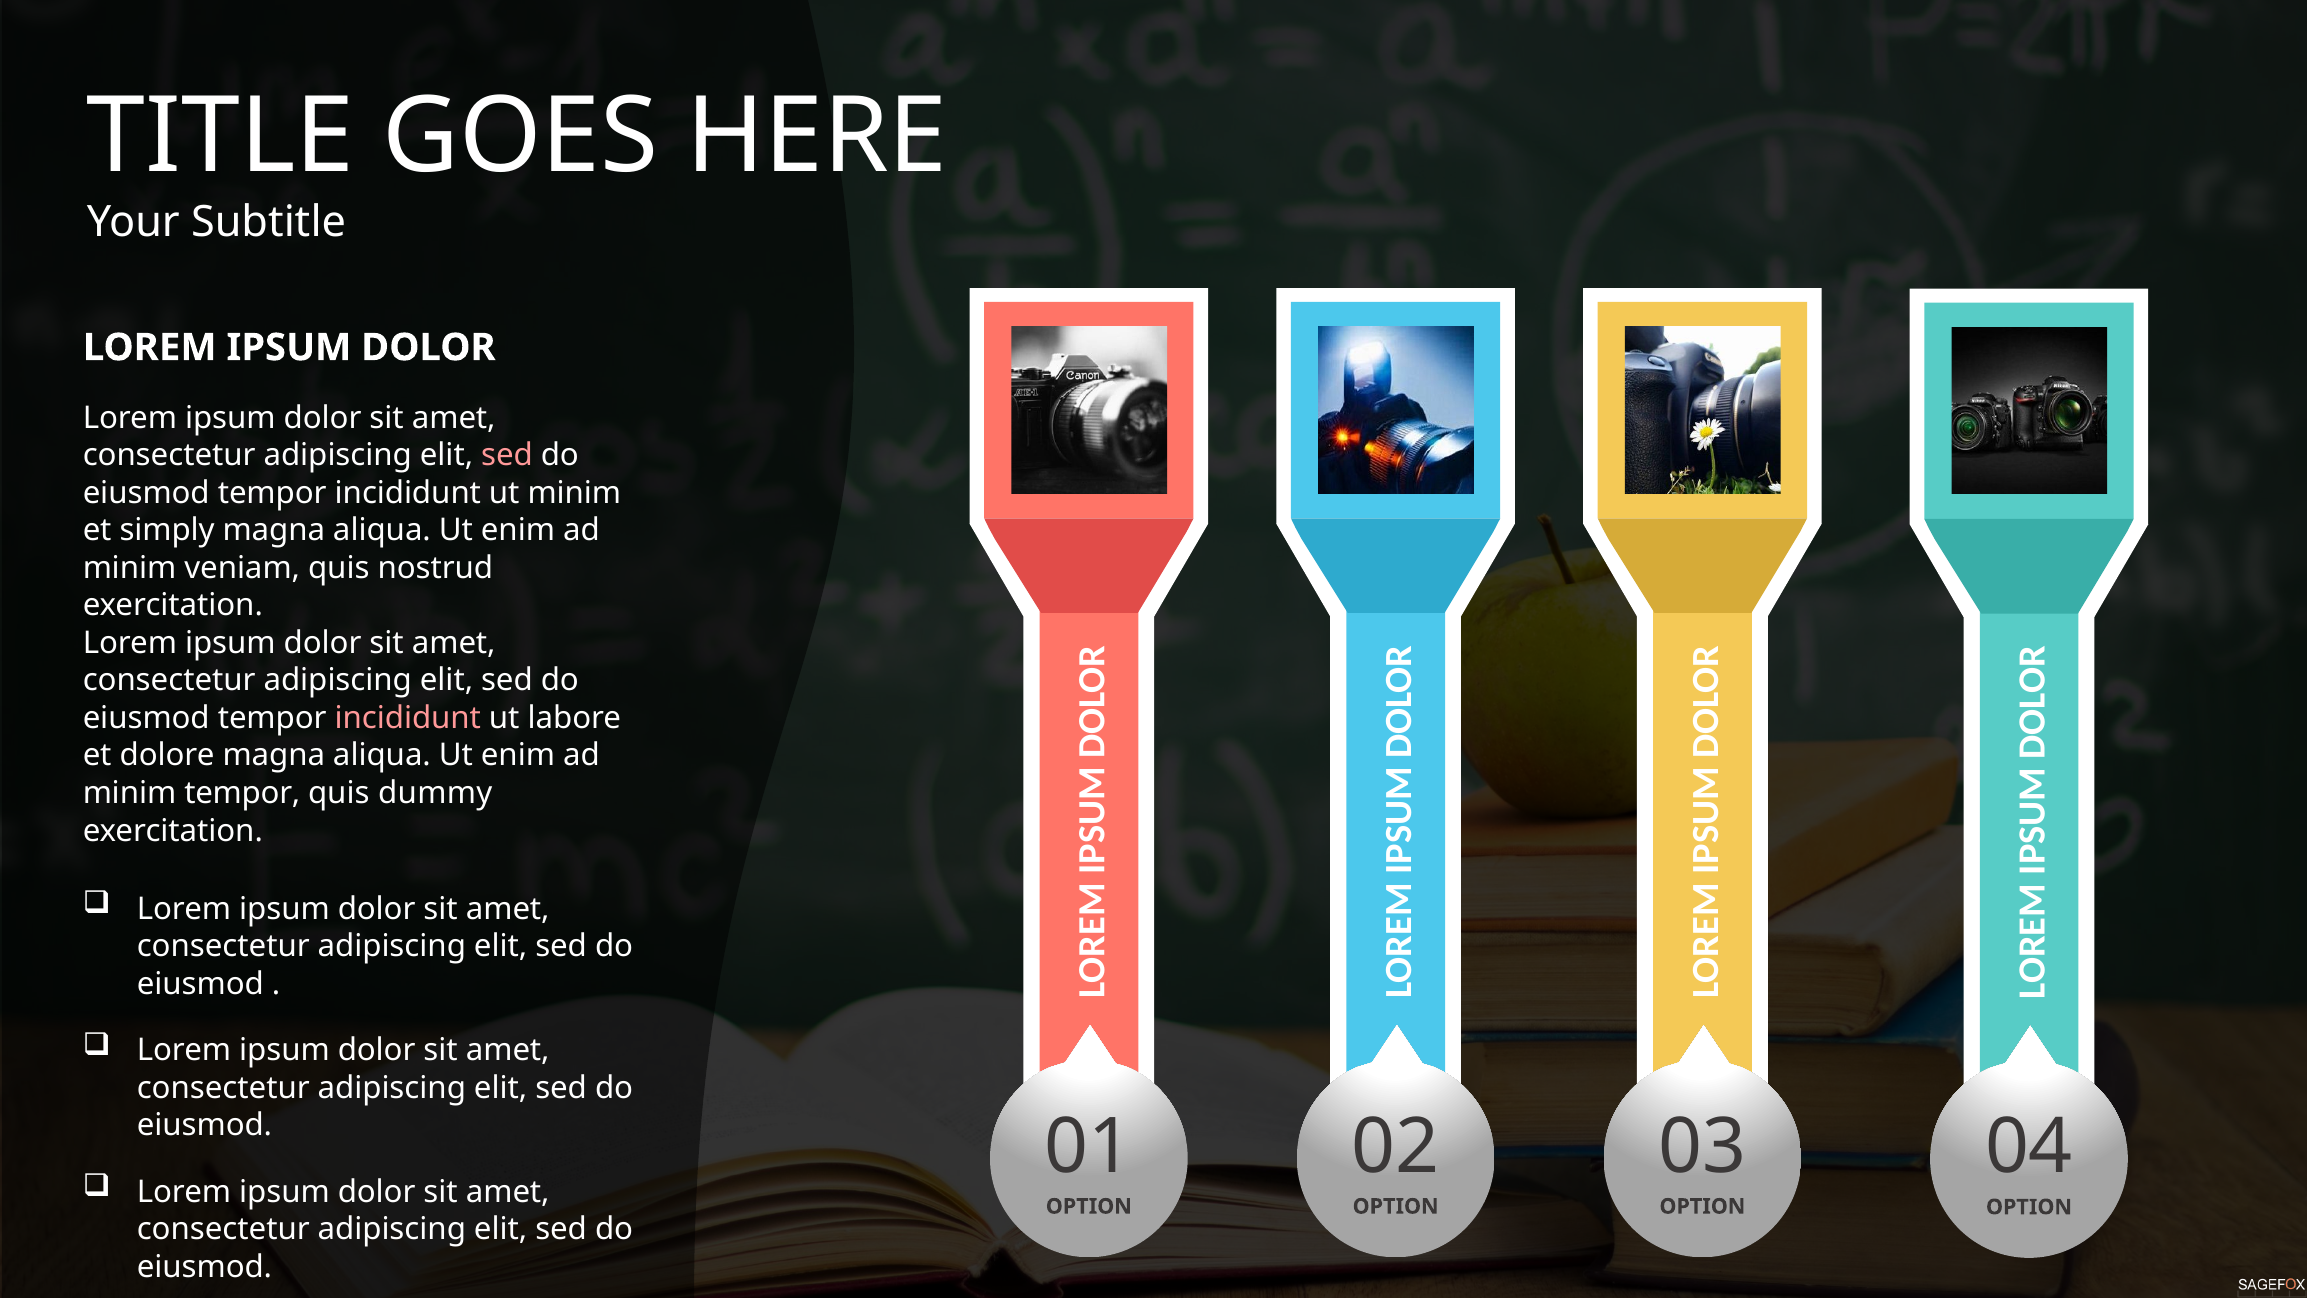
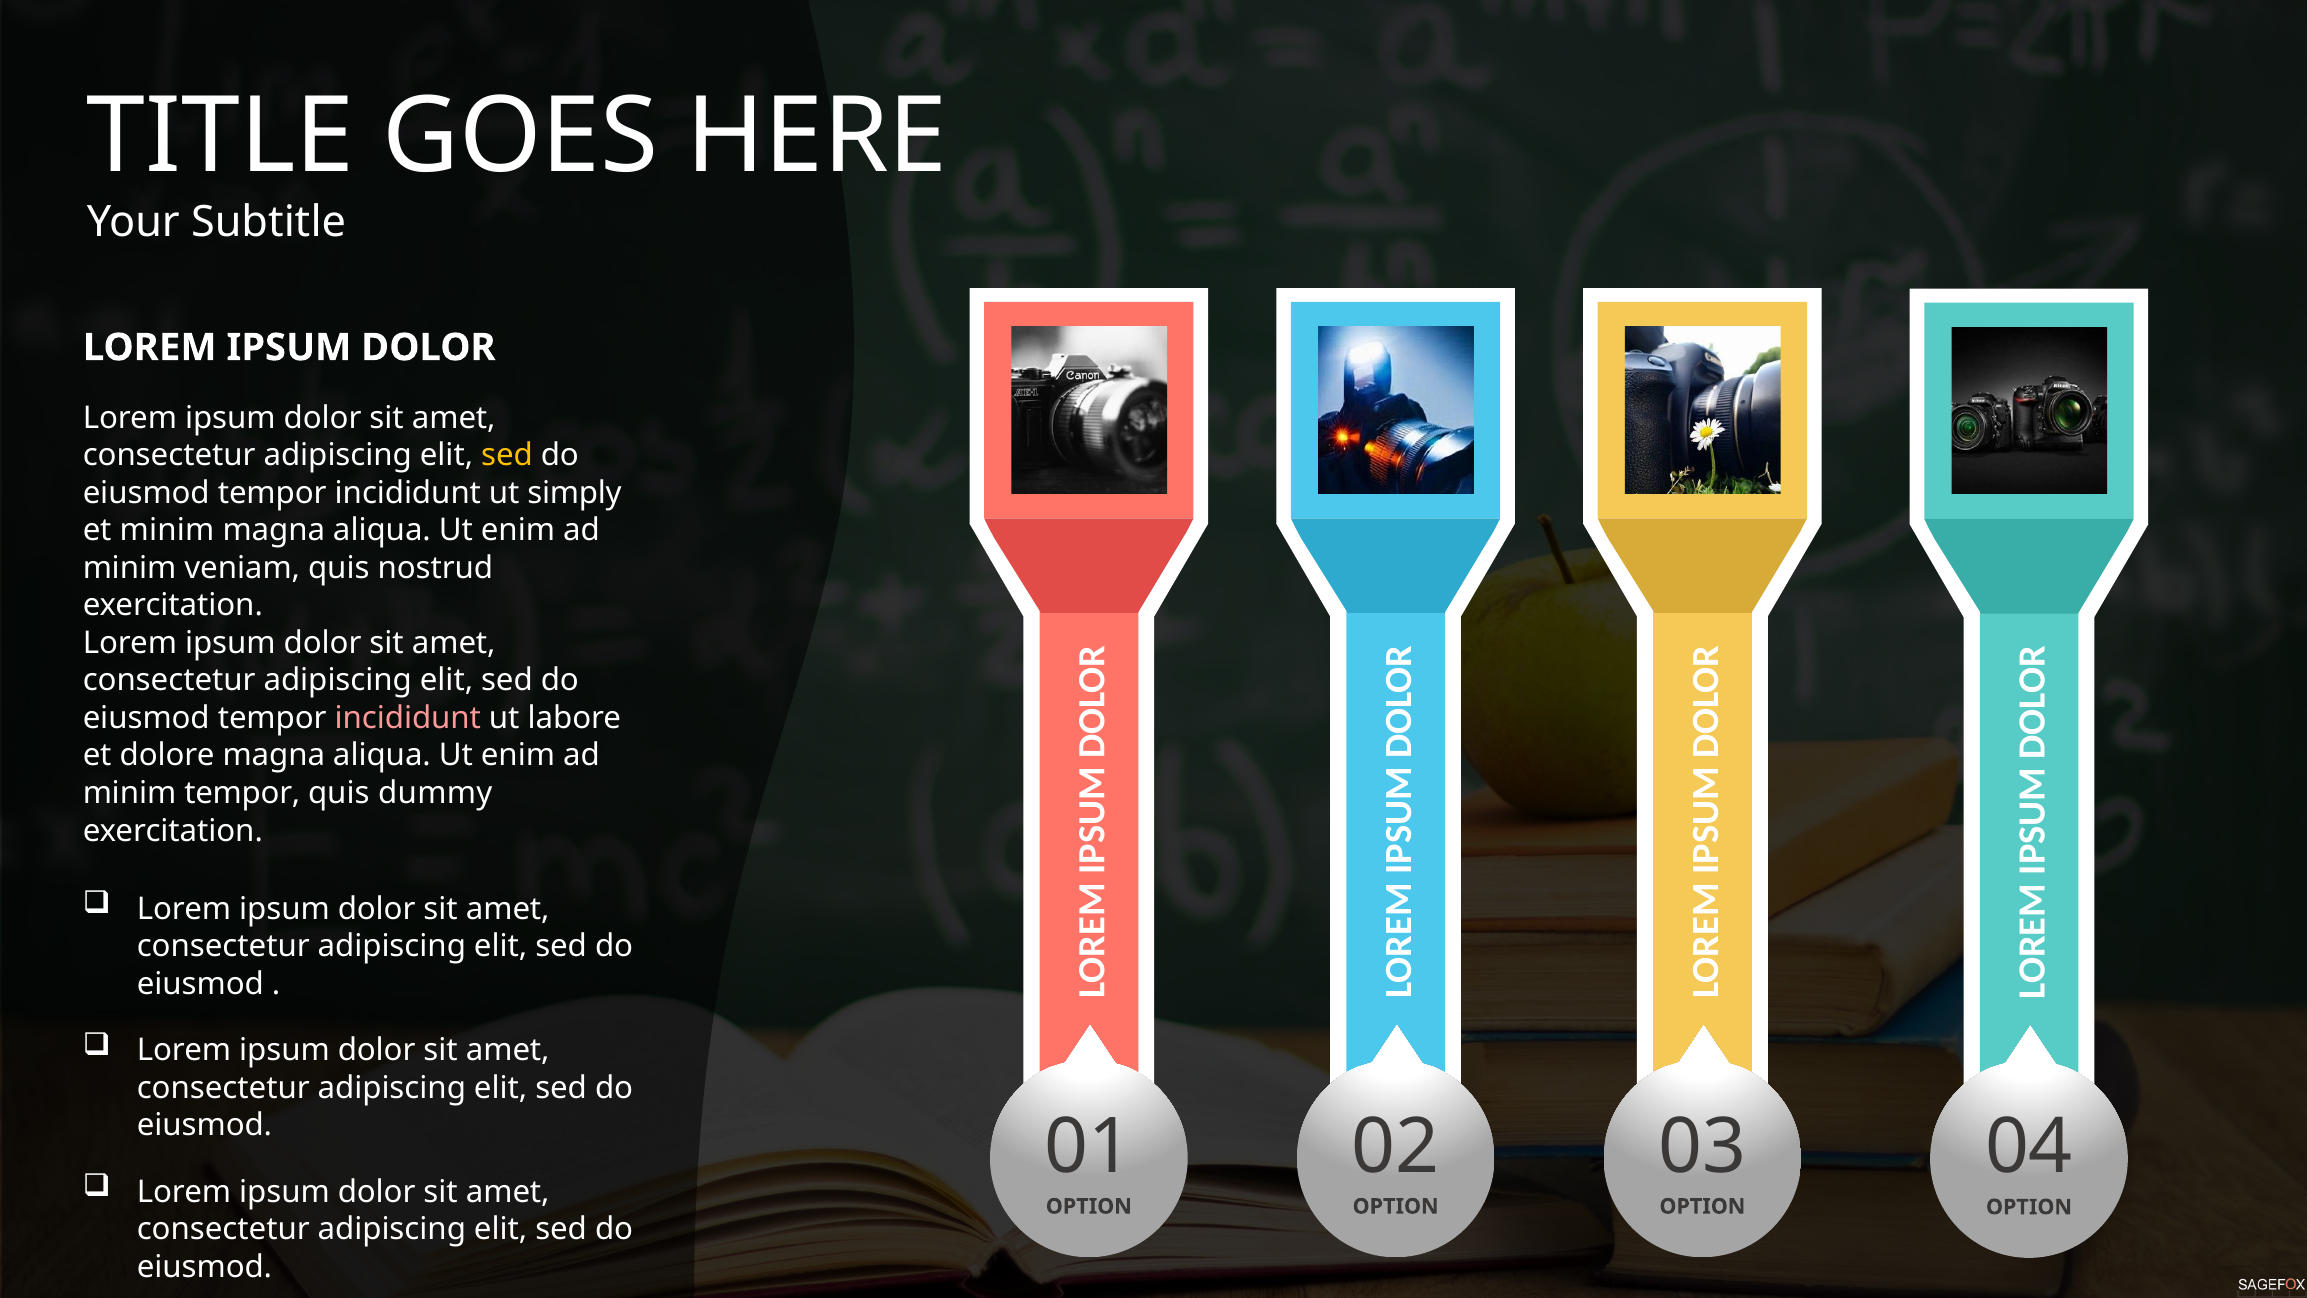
sed at (507, 455) colour: pink -> yellow
ut minim: minim -> simply
et simply: simply -> minim
